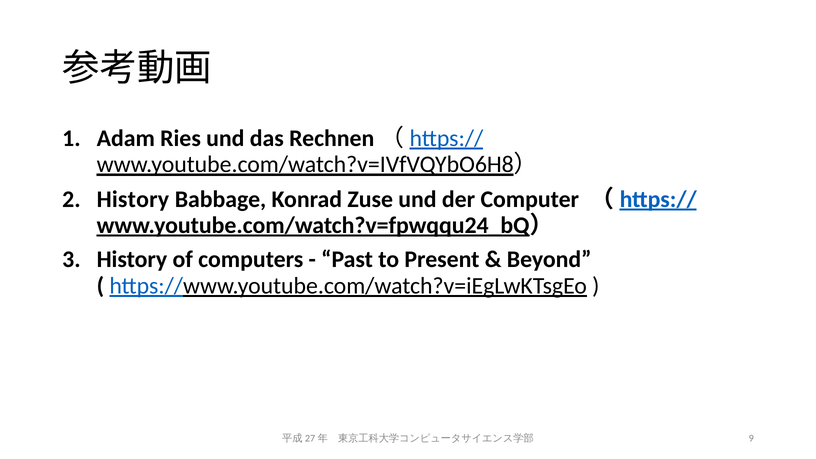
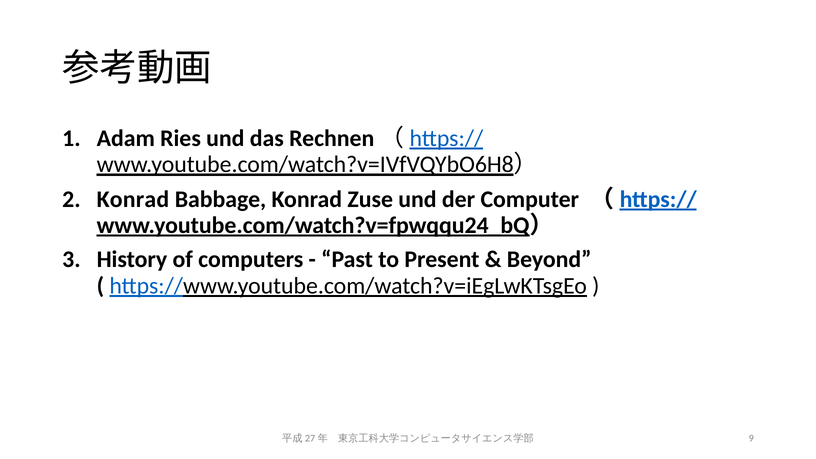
History at (133, 199): History -> Konrad
